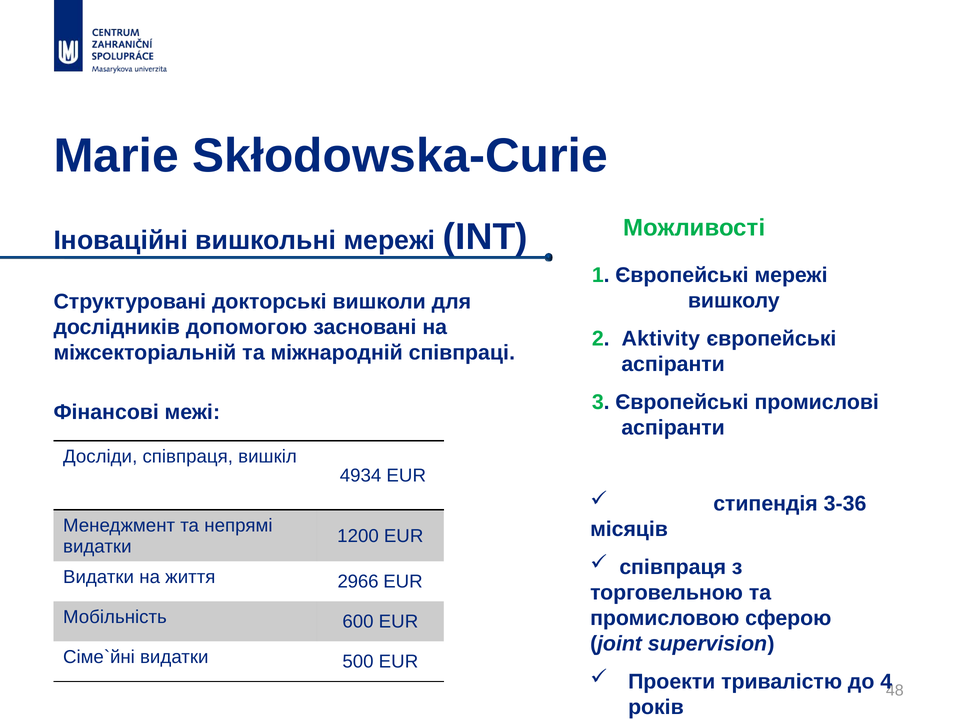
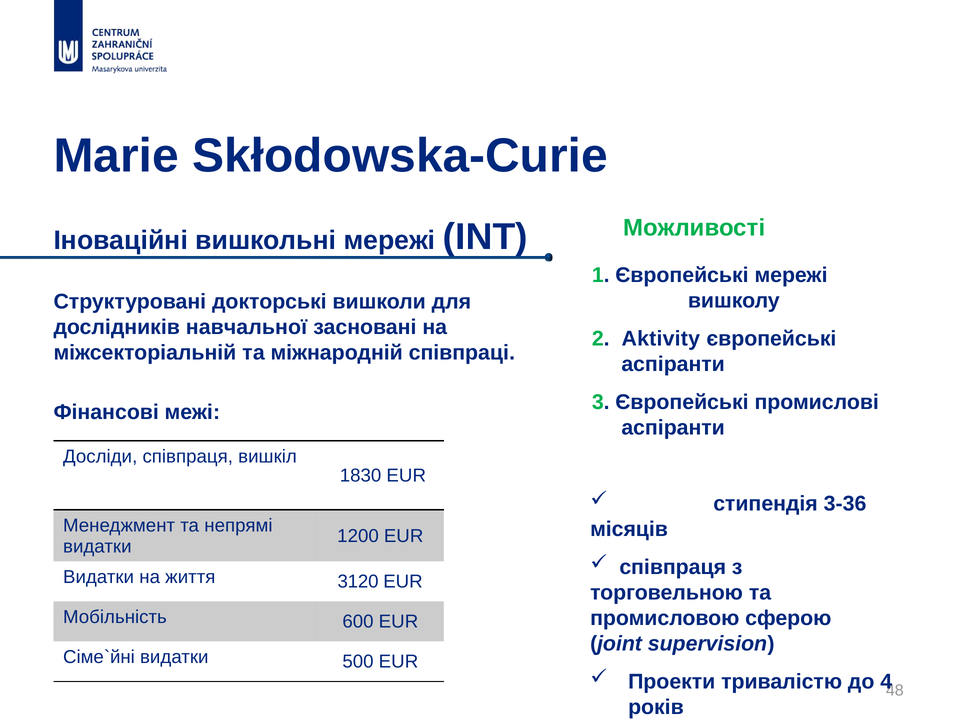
допомогою: допомогою -> навчальної
4934: 4934 -> 1830
2966: 2966 -> 3120
